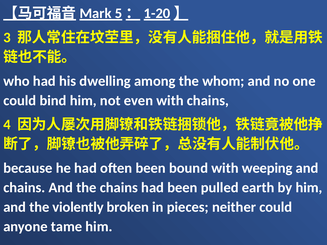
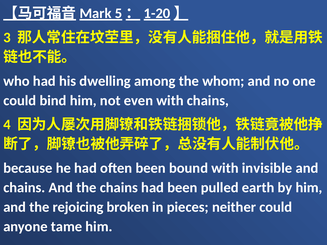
weeping: weeping -> invisible
violently: violently -> rejoicing
